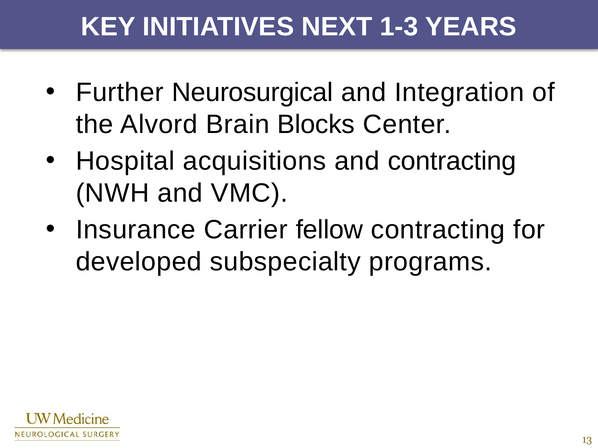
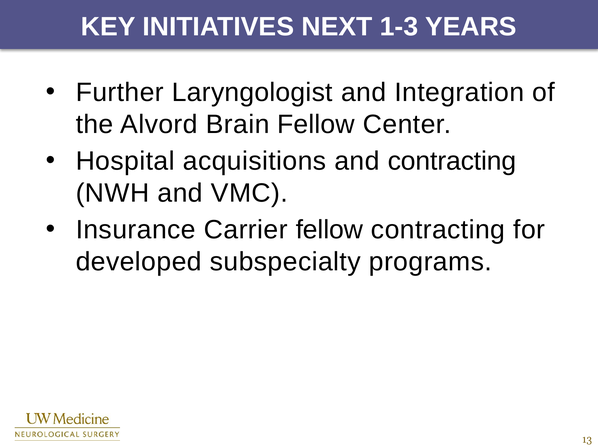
Neurosurgical: Neurosurgical -> Laryngologist
Brain Blocks: Blocks -> Fellow
